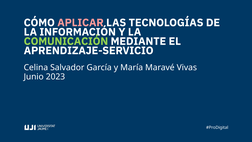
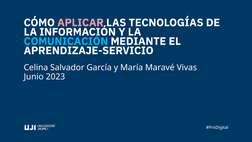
COMUNICACIÓN colour: light green -> light blue
